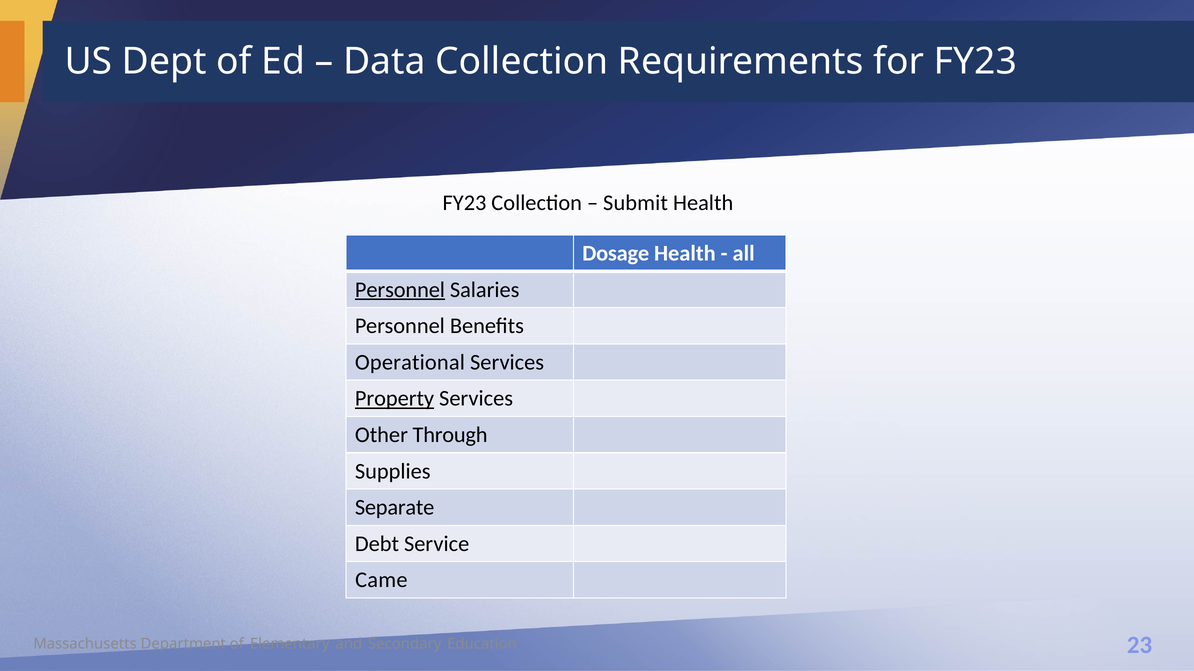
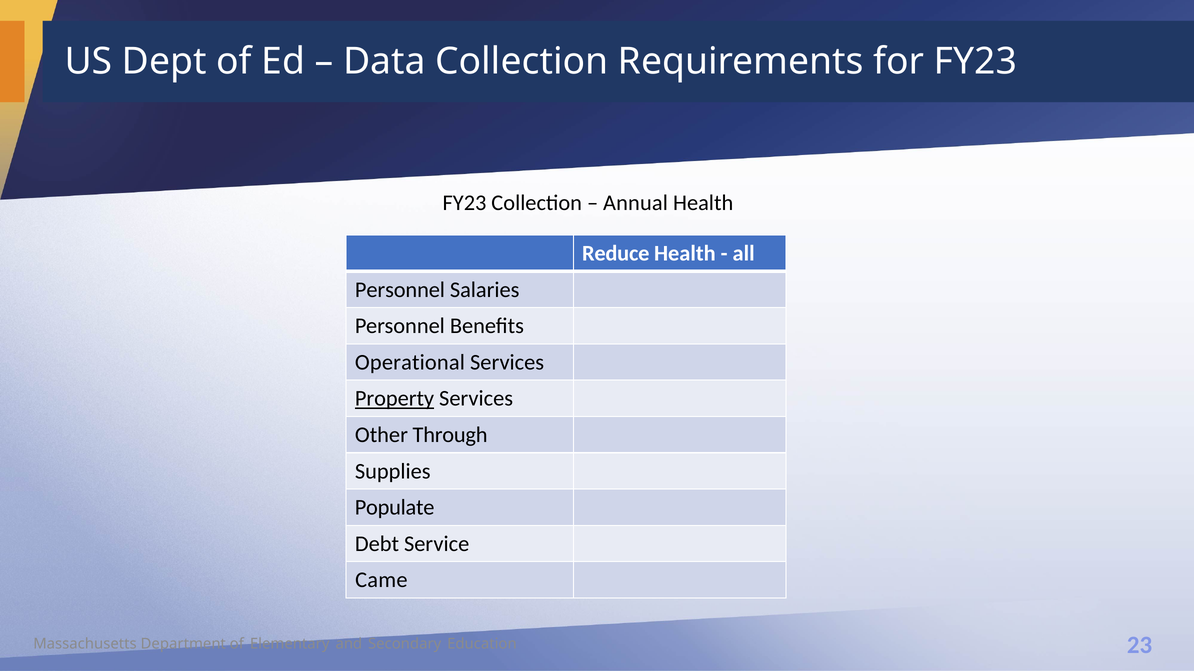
Submit: Submit -> Annual
Dosage: Dosage -> Reduce
Personnel at (400, 290) underline: present -> none
Separate: Separate -> Populate
